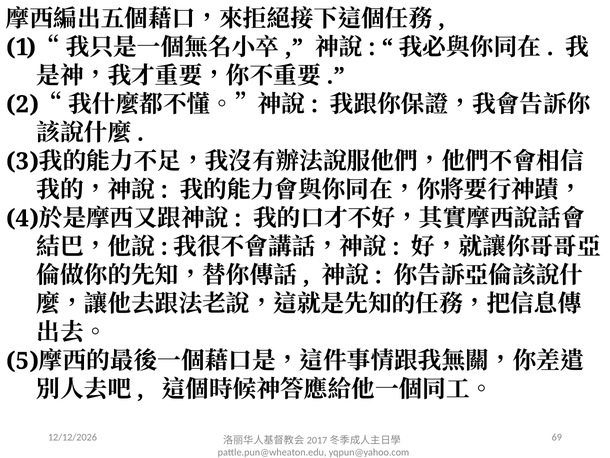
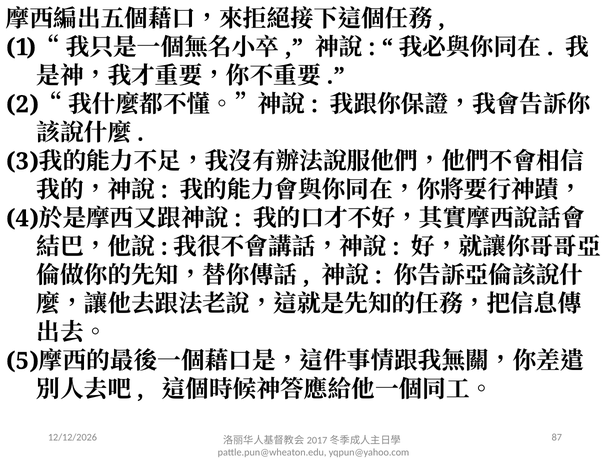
69: 69 -> 87
